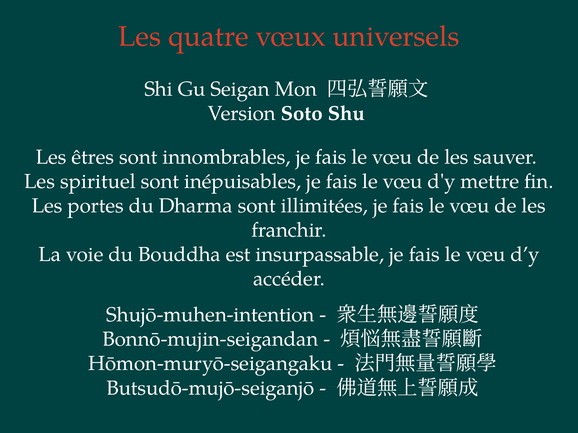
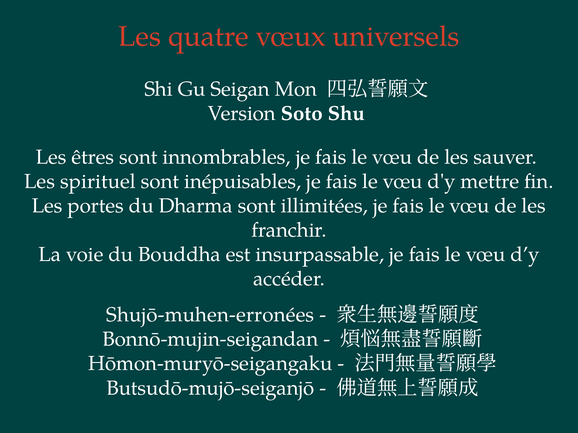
Shujō-muhen-intention: Shujō-muhen-intention -> Shujō-muhen-erronées
